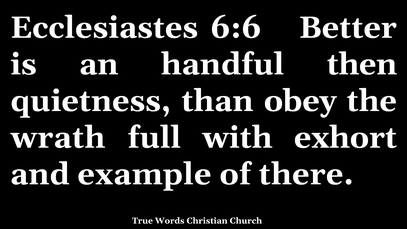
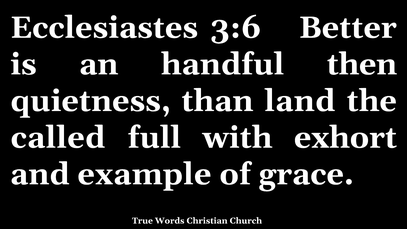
6:6: 6:6 -> 3:6
obey: obey -> land
wrath: wrath -> called
there: there -> grace
